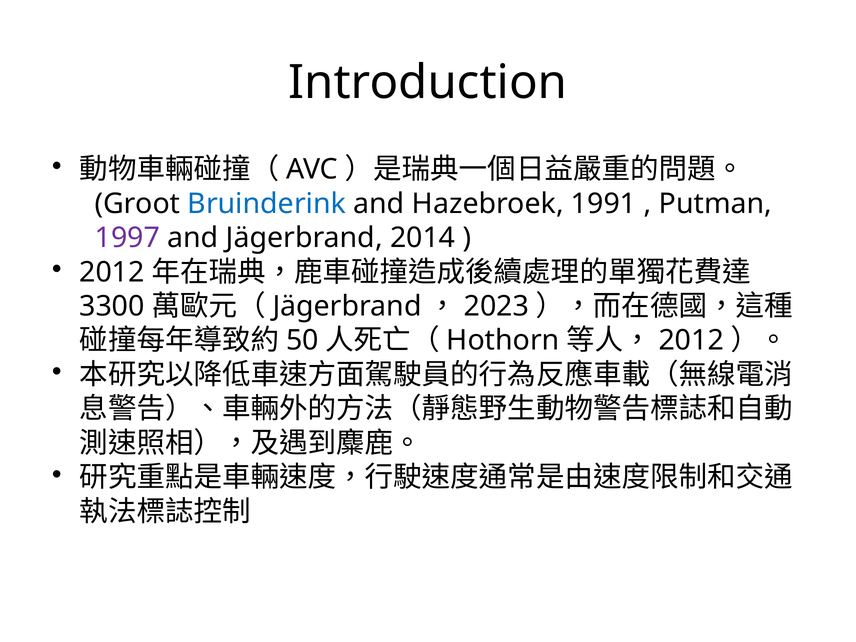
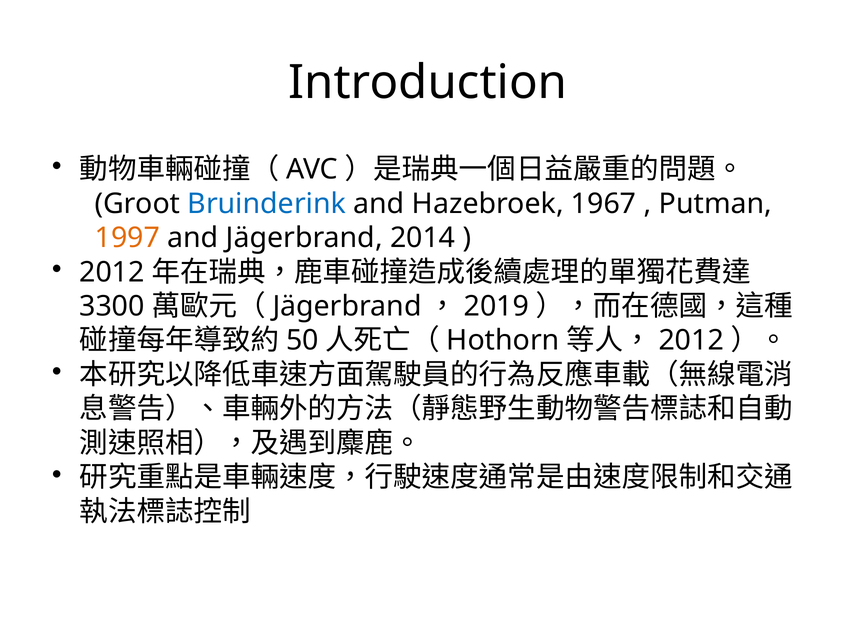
1991: 1991 -> 1967
1997 colour: purple -> orange
2023: 2023 -> 2019
